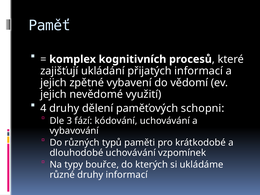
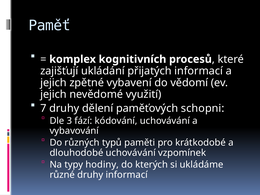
4: 4 -> 7
bouřce: bouřce -> hodiny
